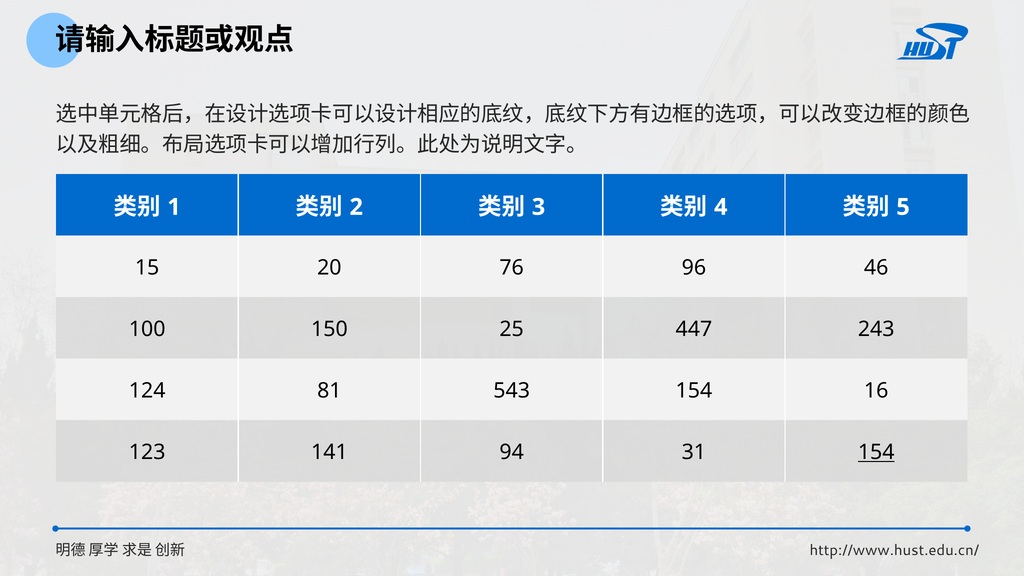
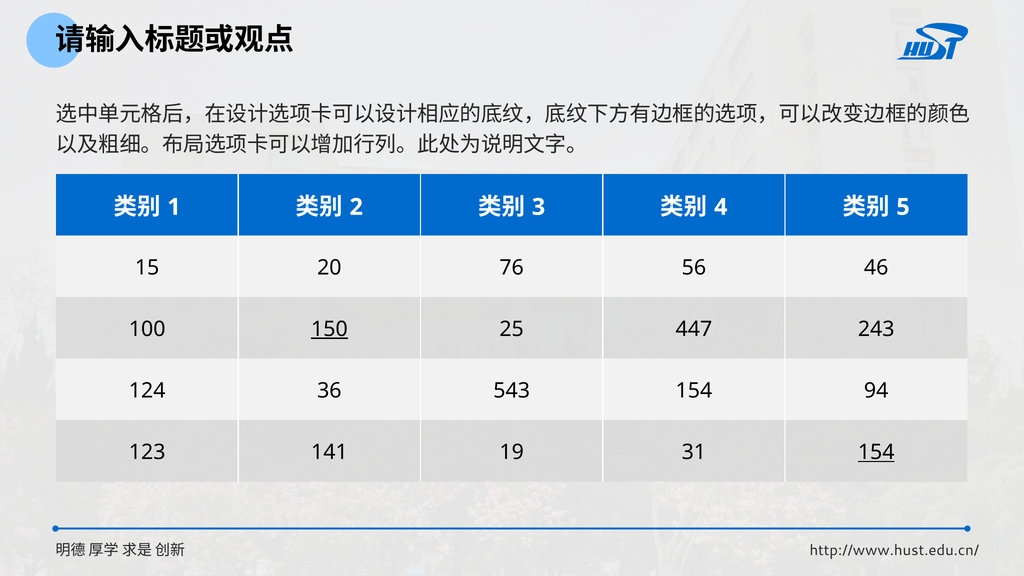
96: 96 -> 56
150 underline: none -> present
81: 81 -> 36
16: 16 -> 94
94: 94 -> 19
